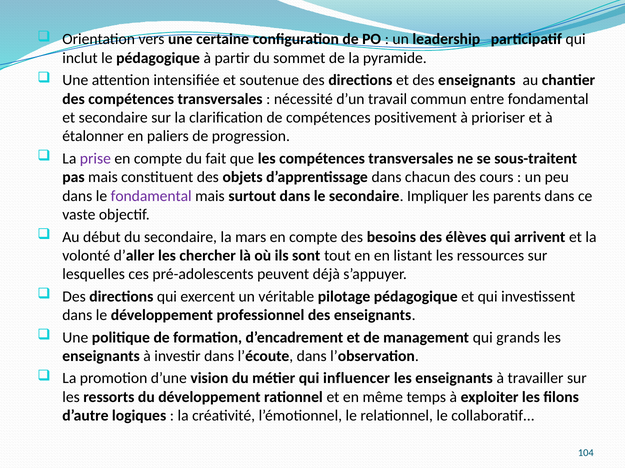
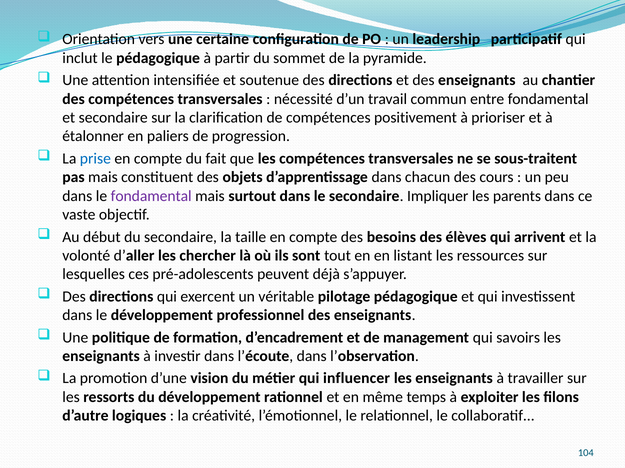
prise colour: purple -> blue
mars: mars -> taille
grands: grands -> savoirs
